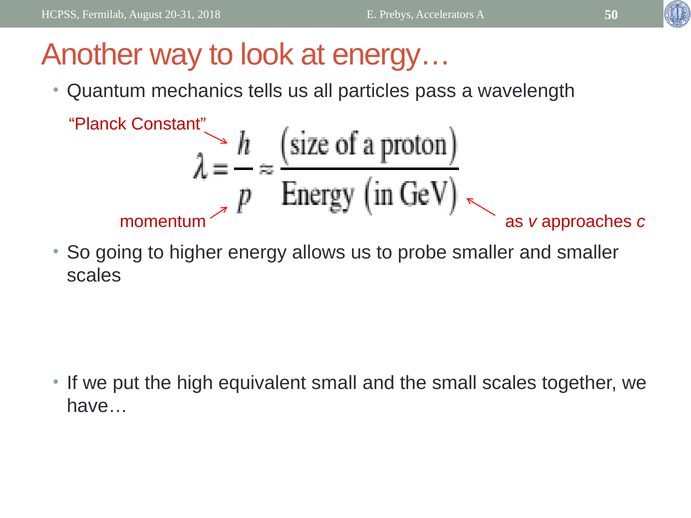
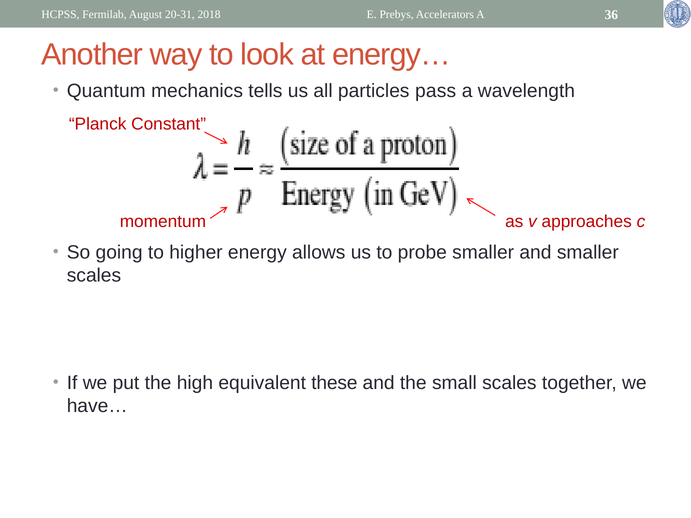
50: 50 -> 36
equivalent small: small -> these
